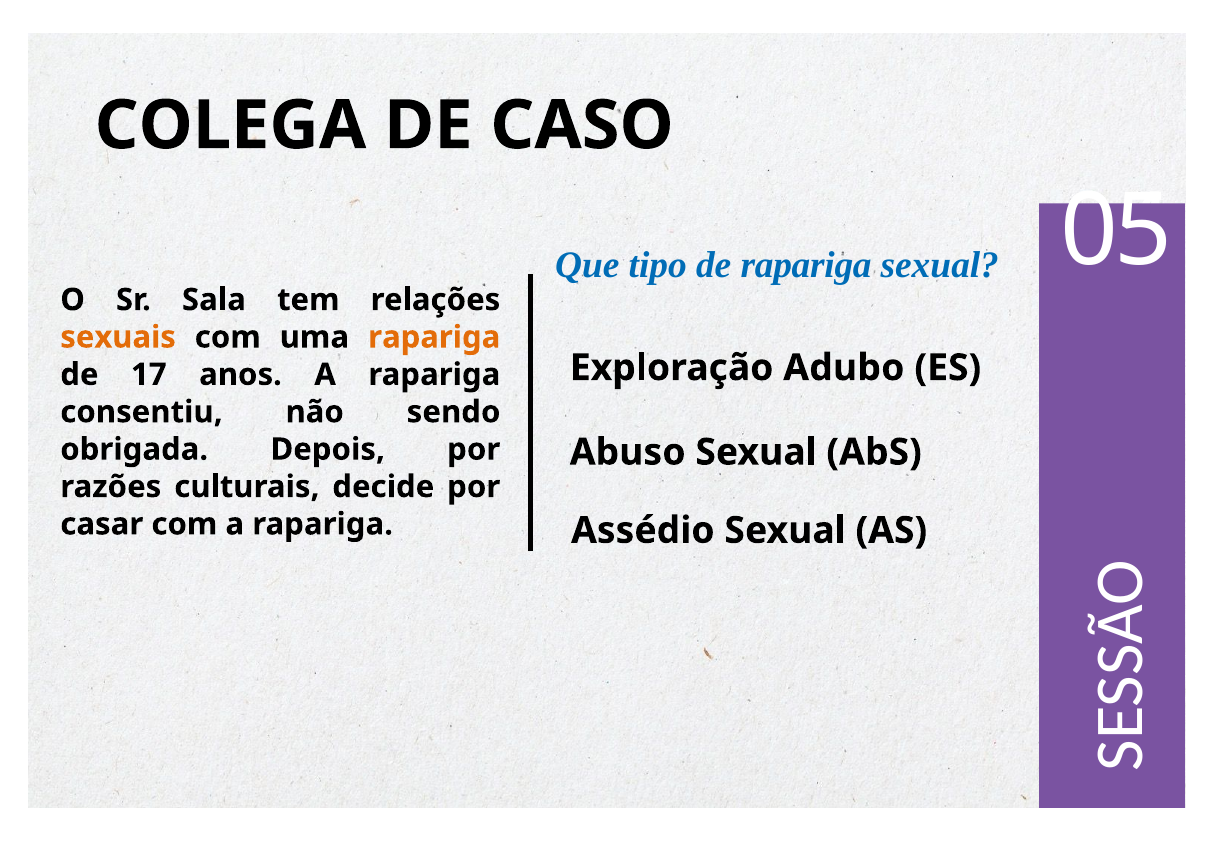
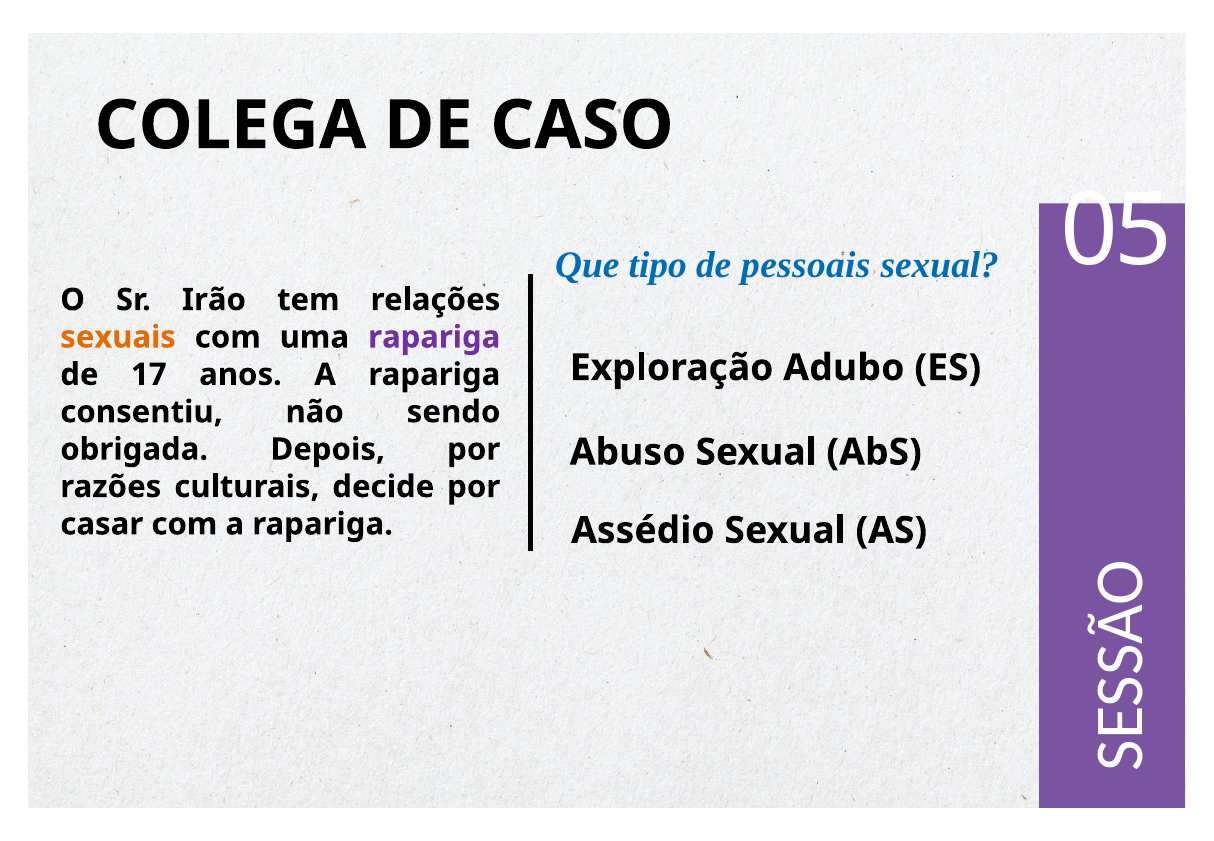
de rapariga: rapariga -> pessoais
Sala: Sala -> Irão
rapariga at (434, 337) colour: orange -> purple
